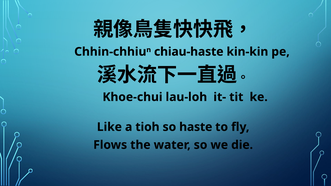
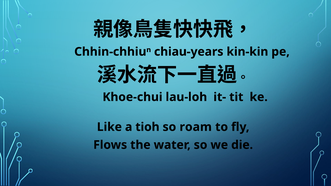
chiau-haste: chiau-haste -> chiau-years
haste: haste -> roam
